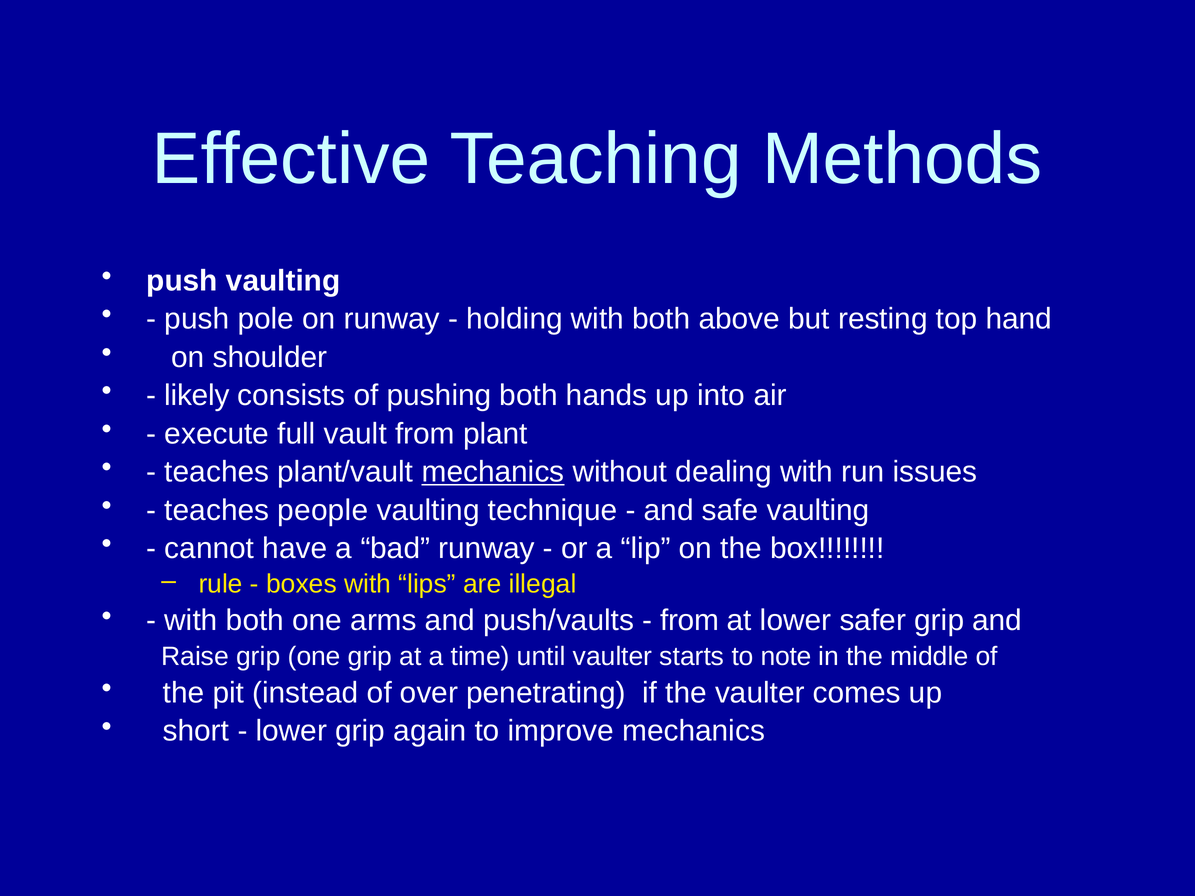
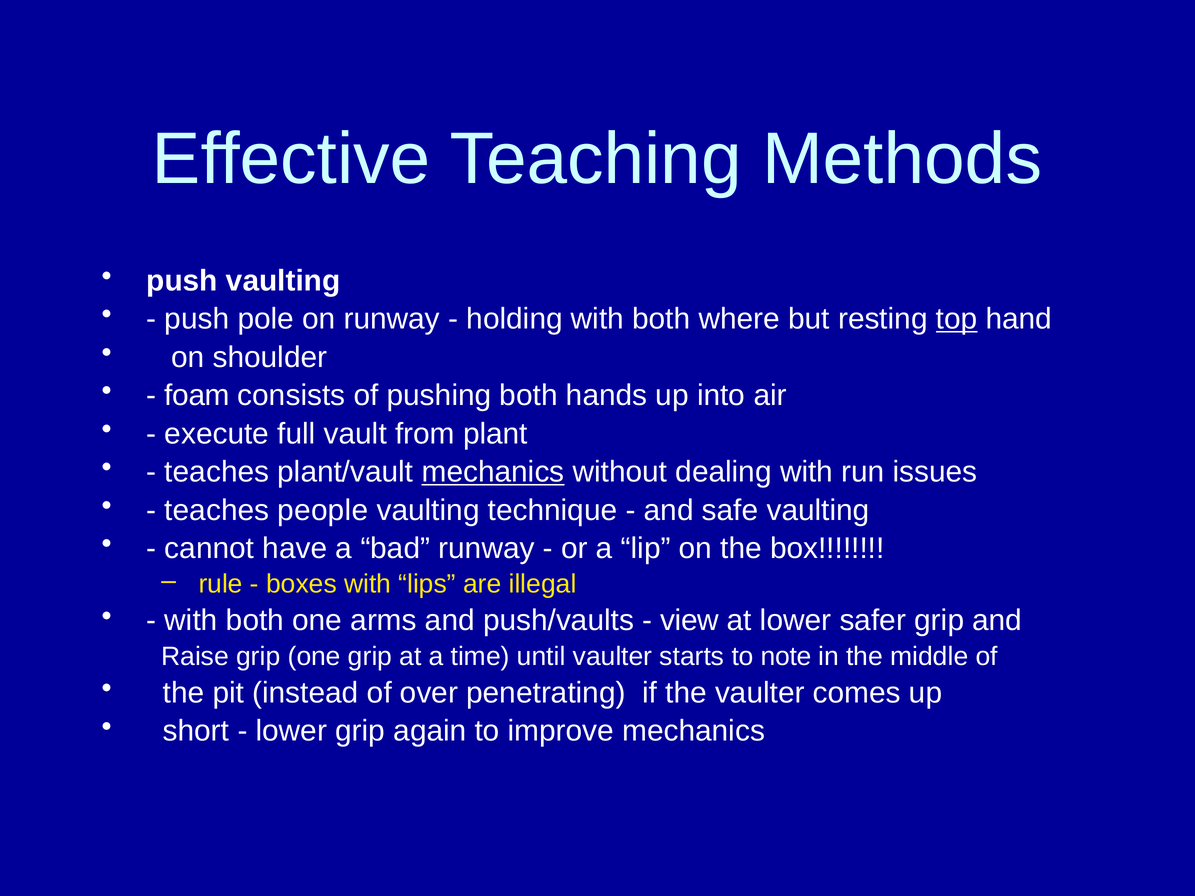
above: above -> where
top underline: none -> present
likely: likely -> foam
from at (690, 621): from -> view
